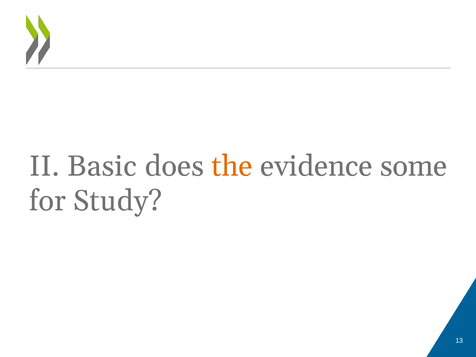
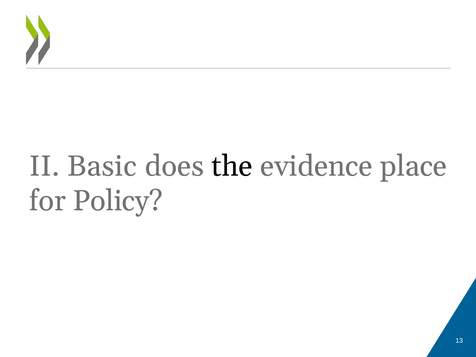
the colour: orange -> black
some: some -> place
Study: Study -> Policy
